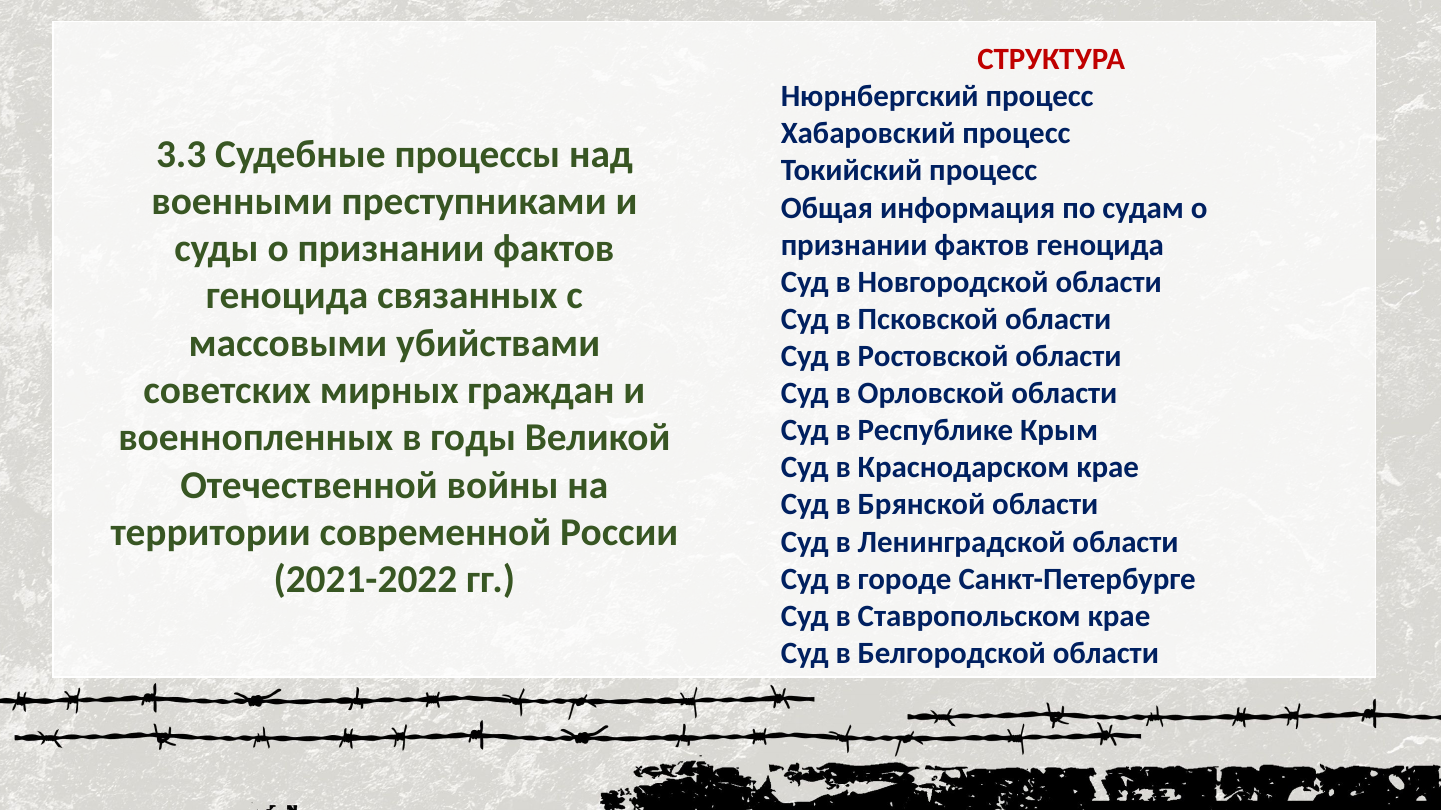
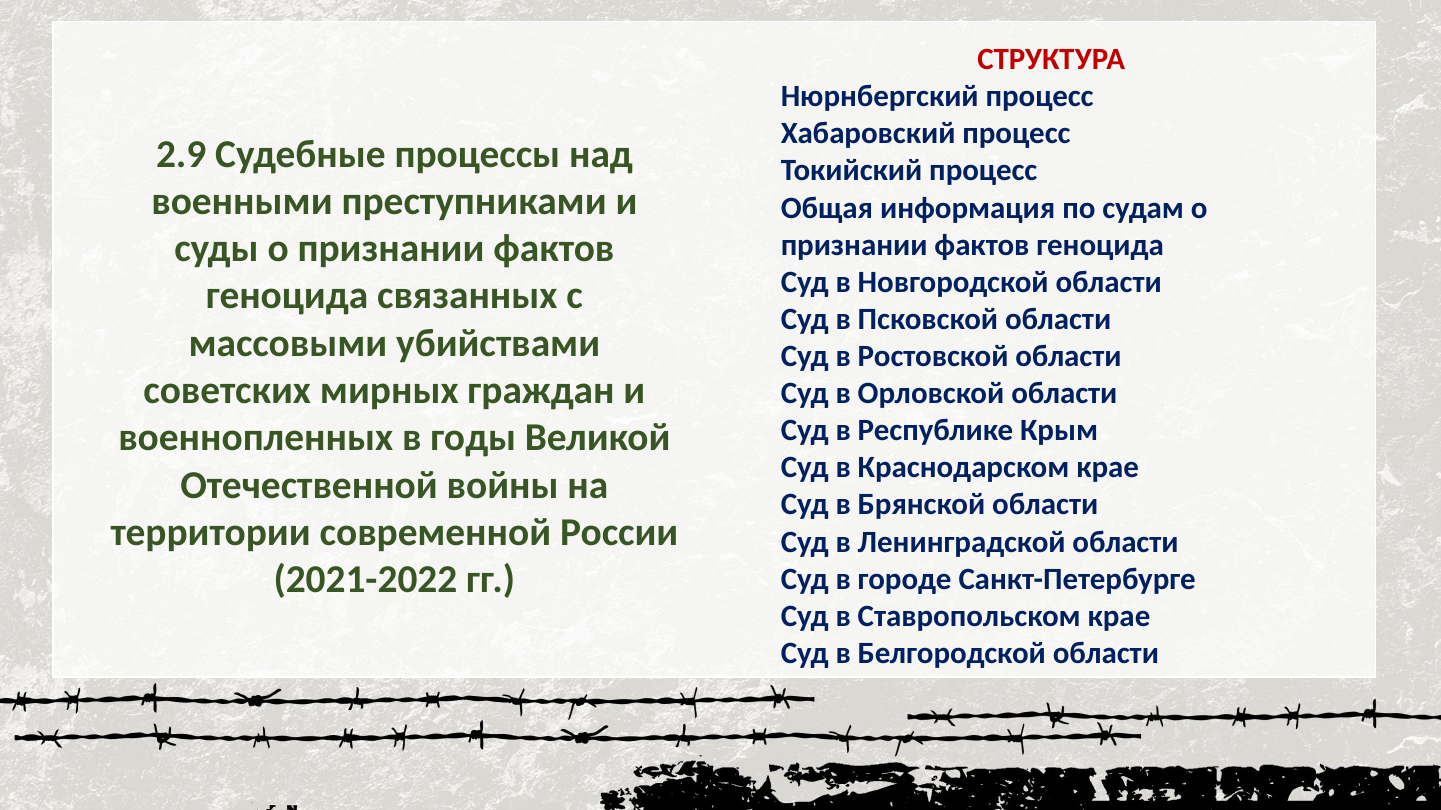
3.3: 3.3 -> 2.9
